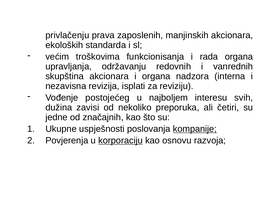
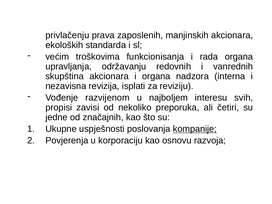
postojećeg: postojećeg -> razvijenom
dužina: dužina -> propisi
korporaciju underline: present -> none
